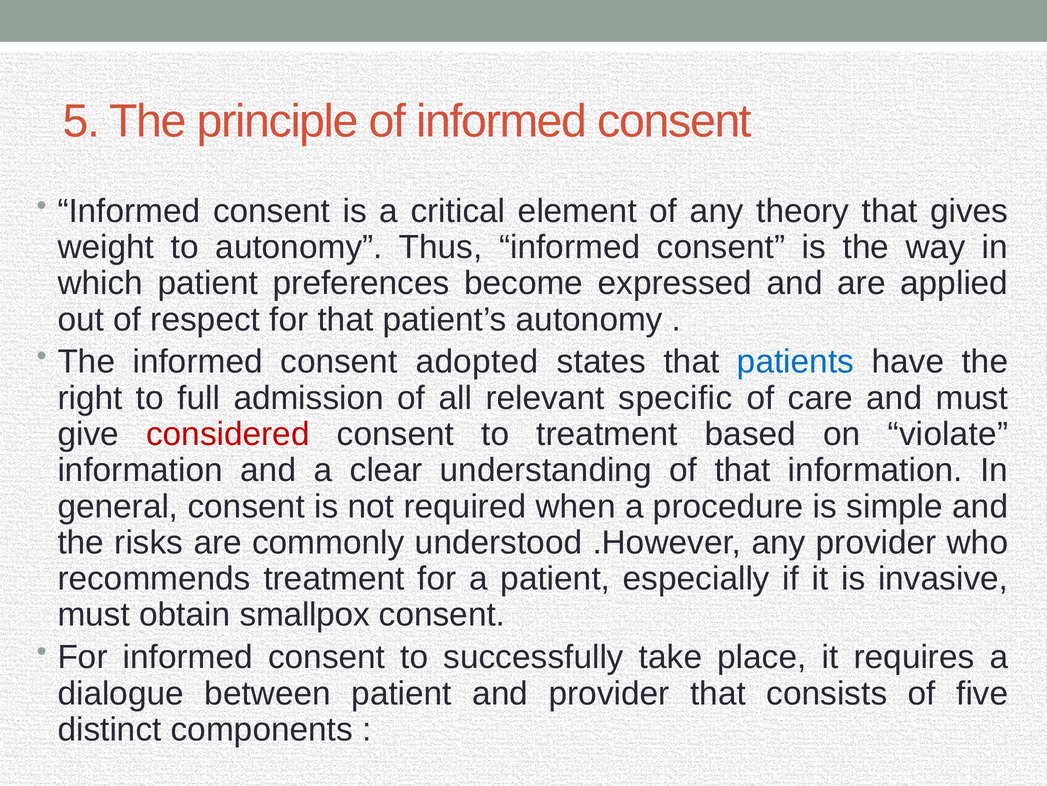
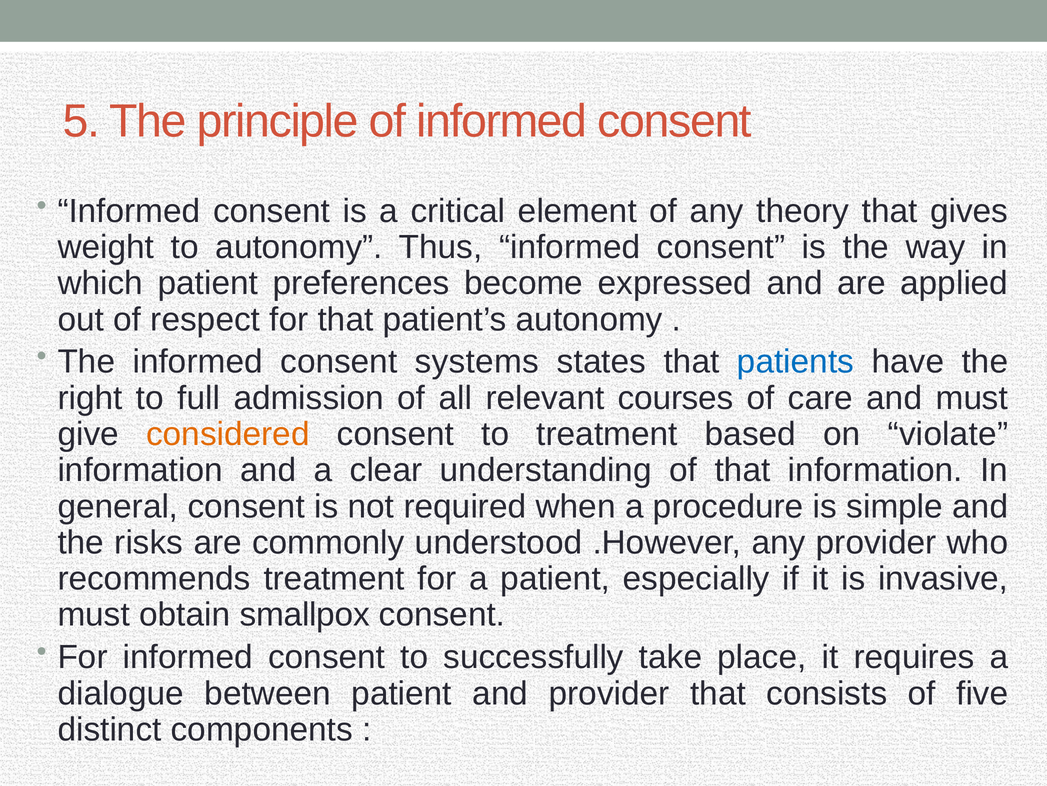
adopted: adopted -> systems
specific: specific -> courses
considered colour: red -> orange
